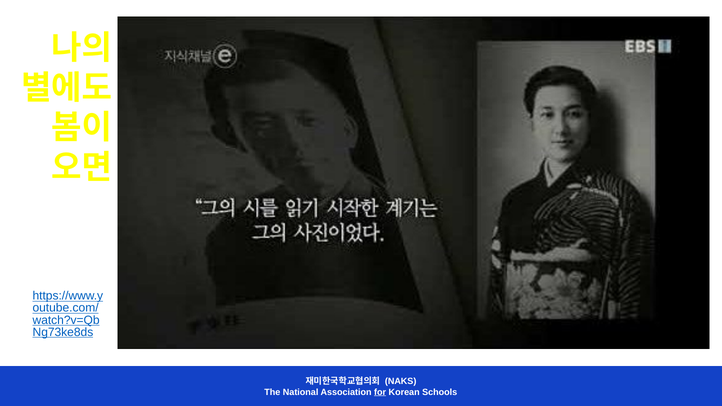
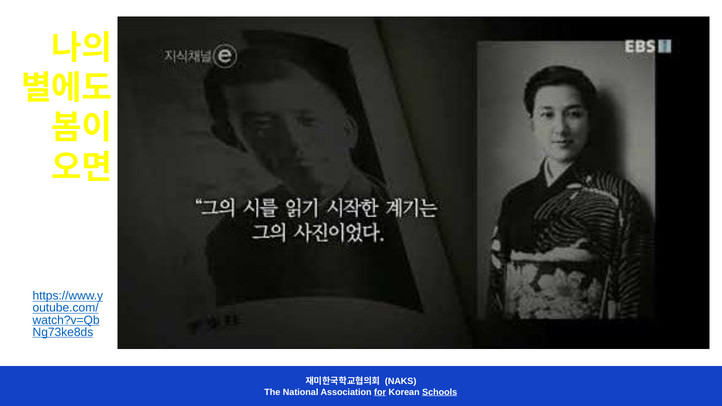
Schools underline: none -> present
